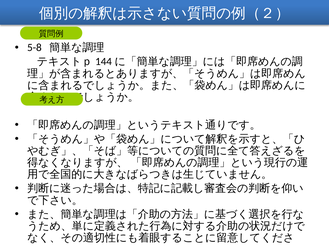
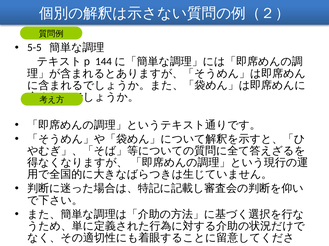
5-8: 5-8 -> 5-5
